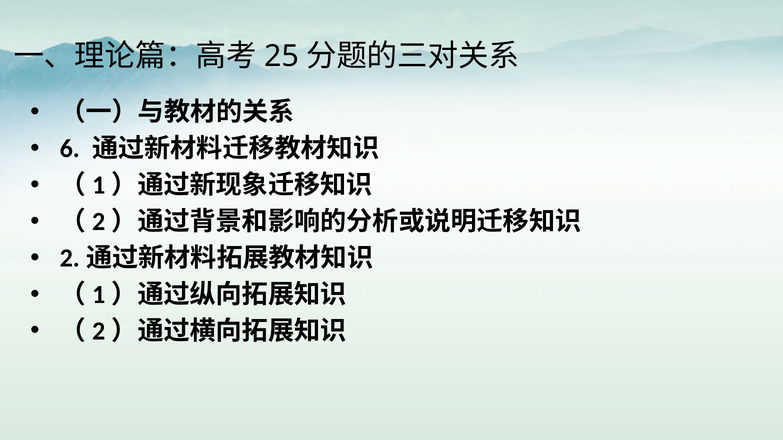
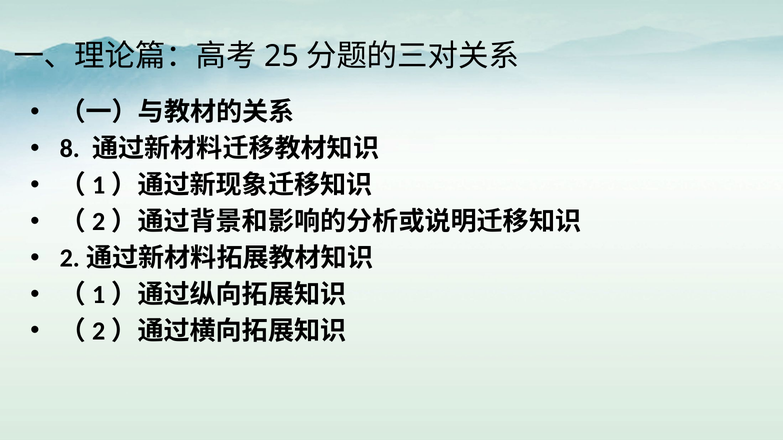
6: 6 -> 8
